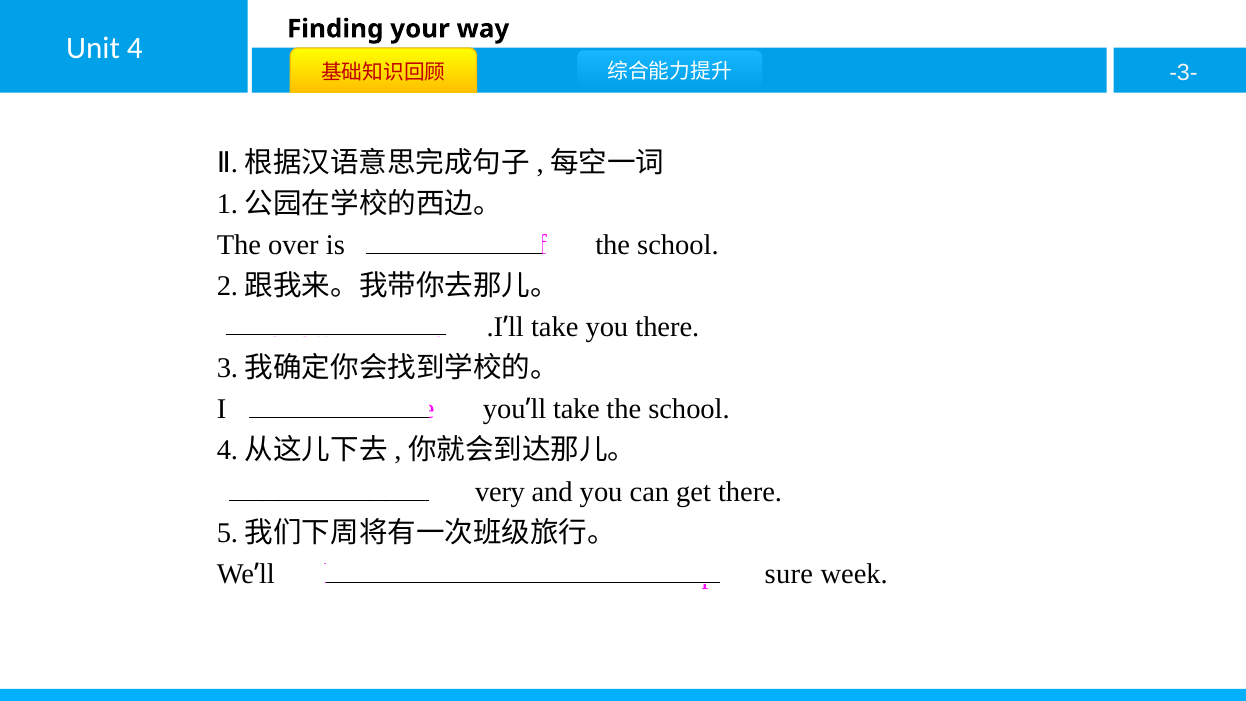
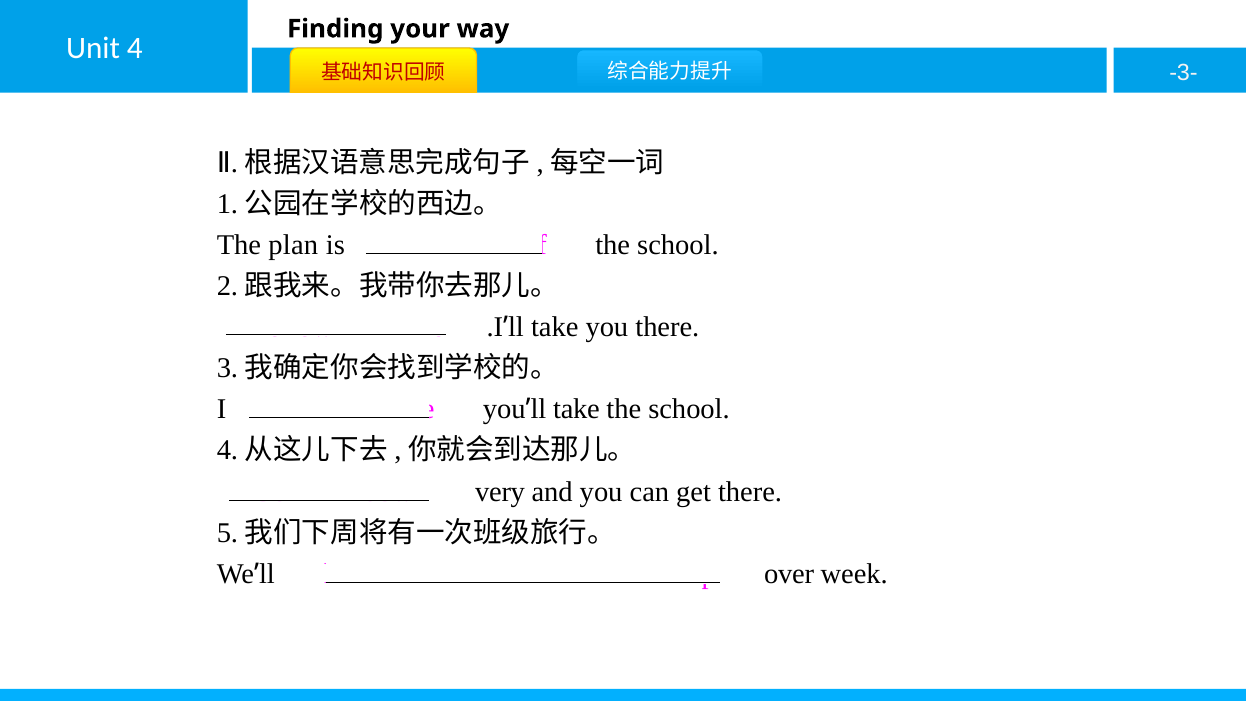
over: over -> plan
sure at (789, 574): sure -> over
